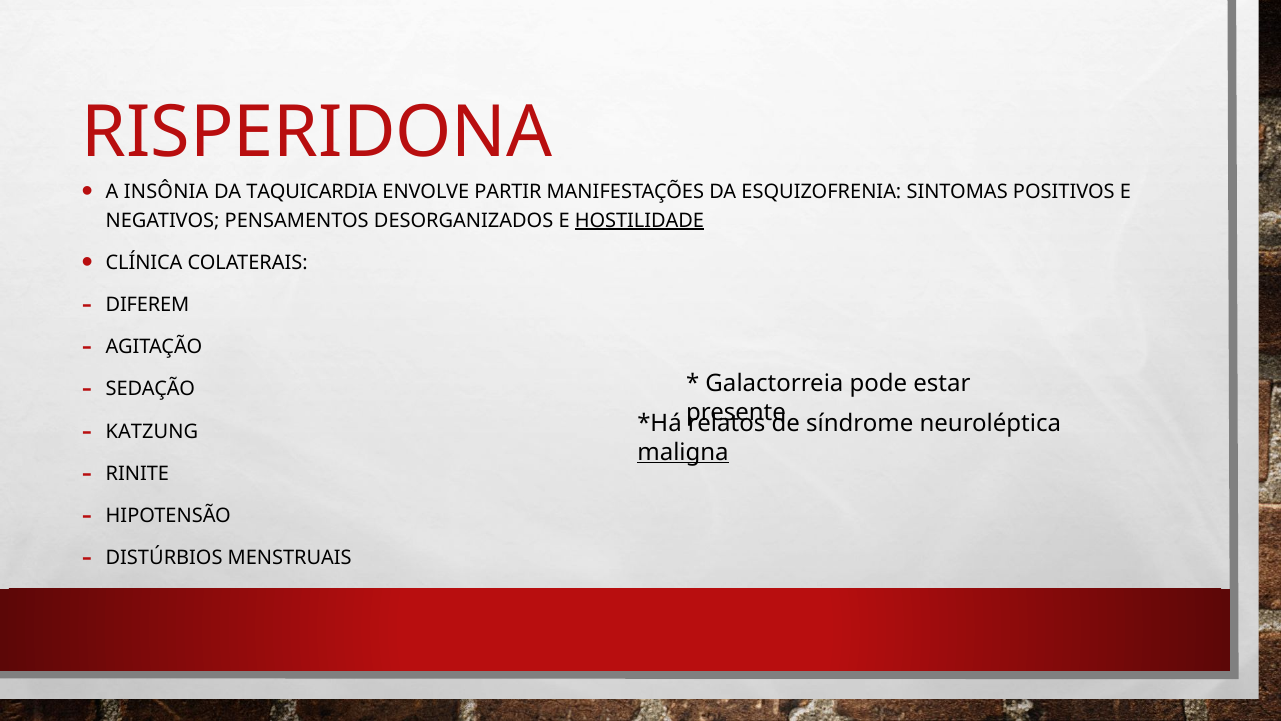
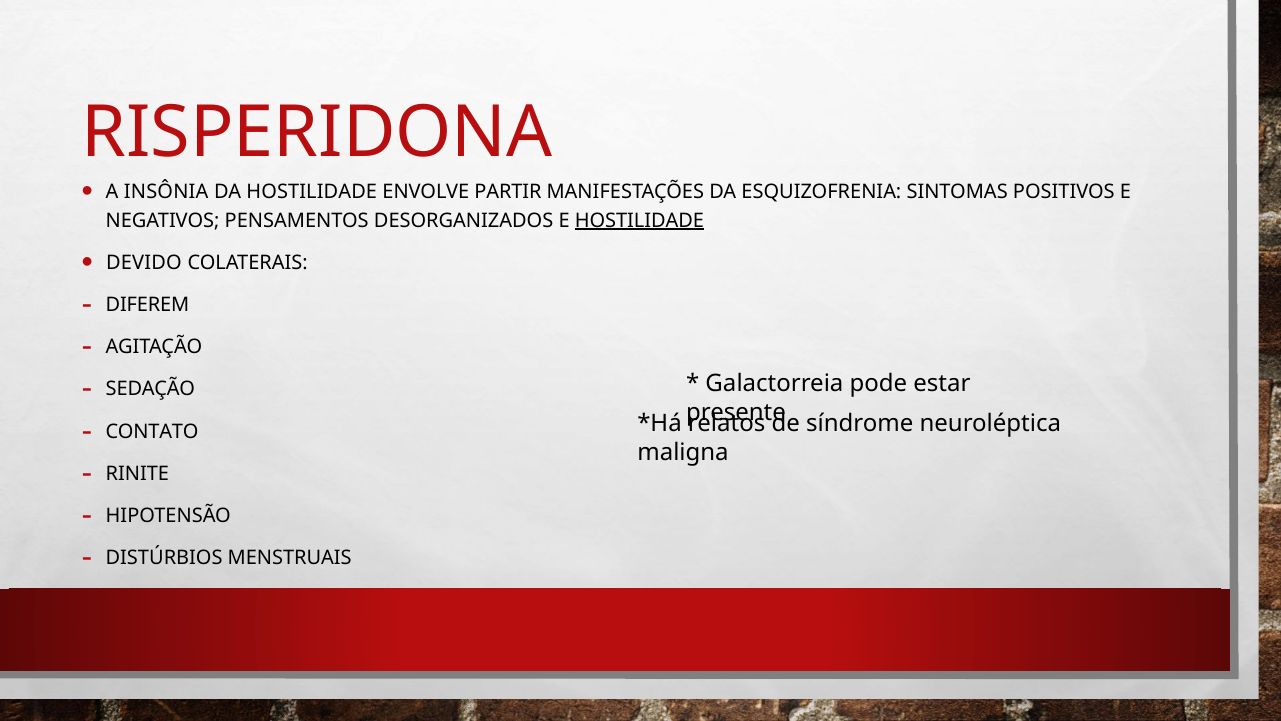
DA TAQUICARDIA: TAQUICARDIA -> HOSTILIDADE
CLÍNICA: CLÍNICA -> DEVIDO
KATZUNG: KATZUNG -> CONTATO
maligna underline: present -> none
